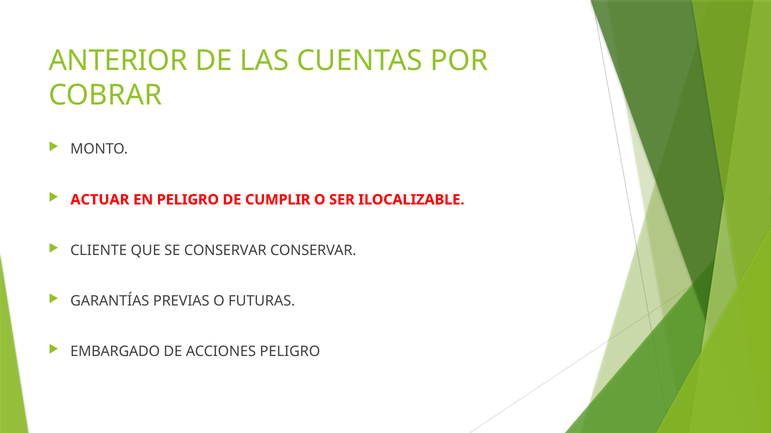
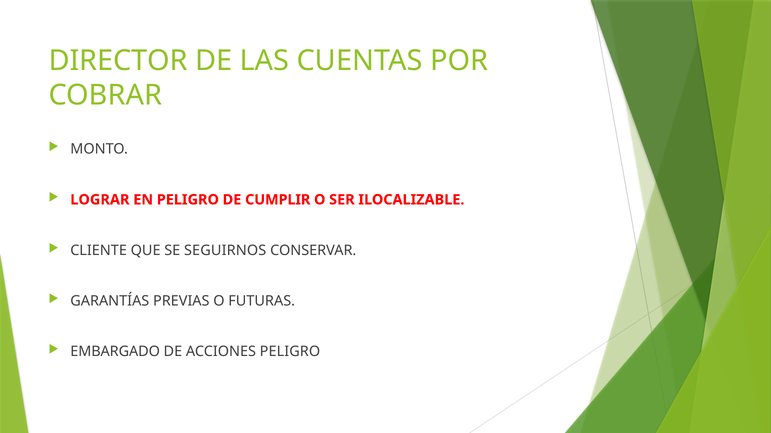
ANTERIOR: ANTERIOR -> DIRECTOR
ACTUAR: ACTUAR -> LOGRAR
SE CONSERVAR: CONSERVAR -> SEGUIRNOS
